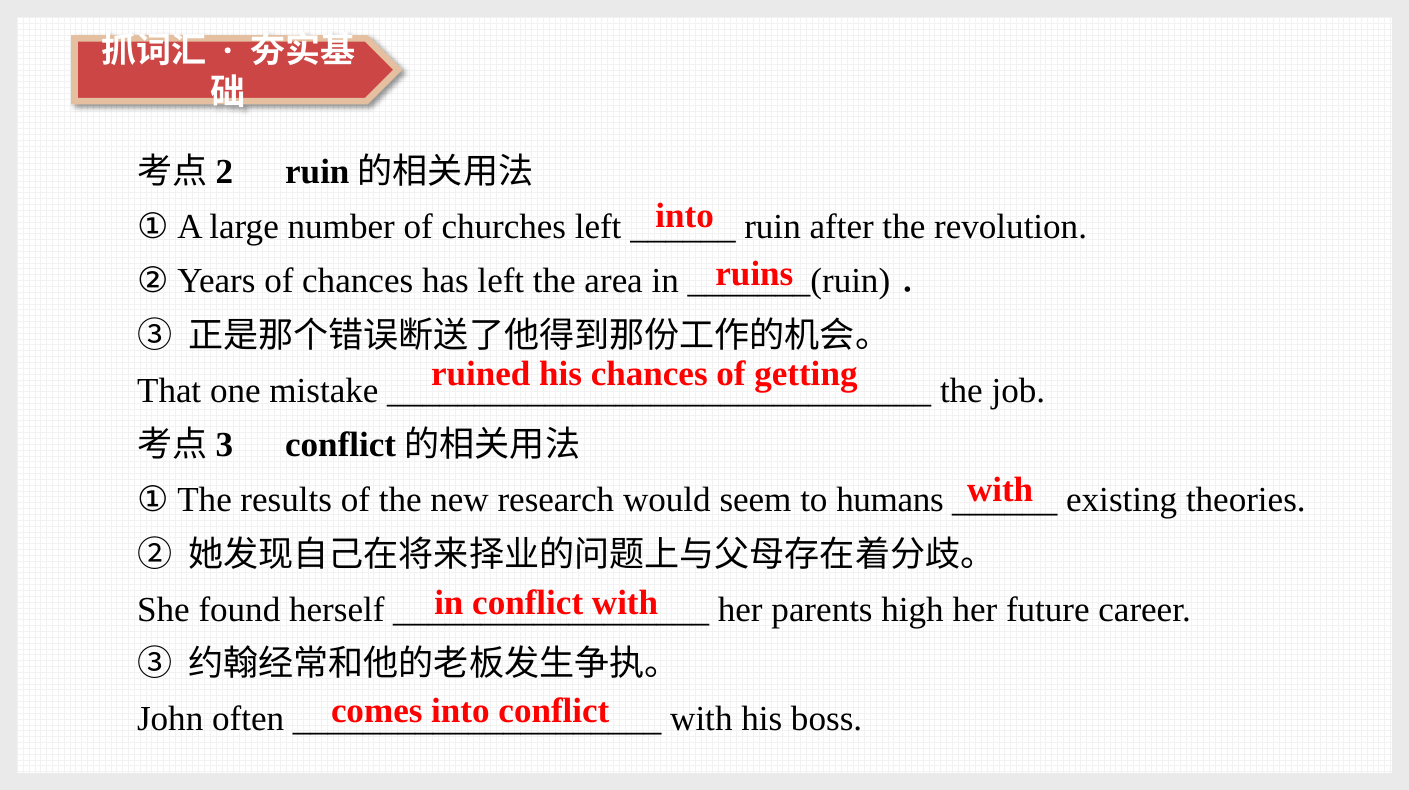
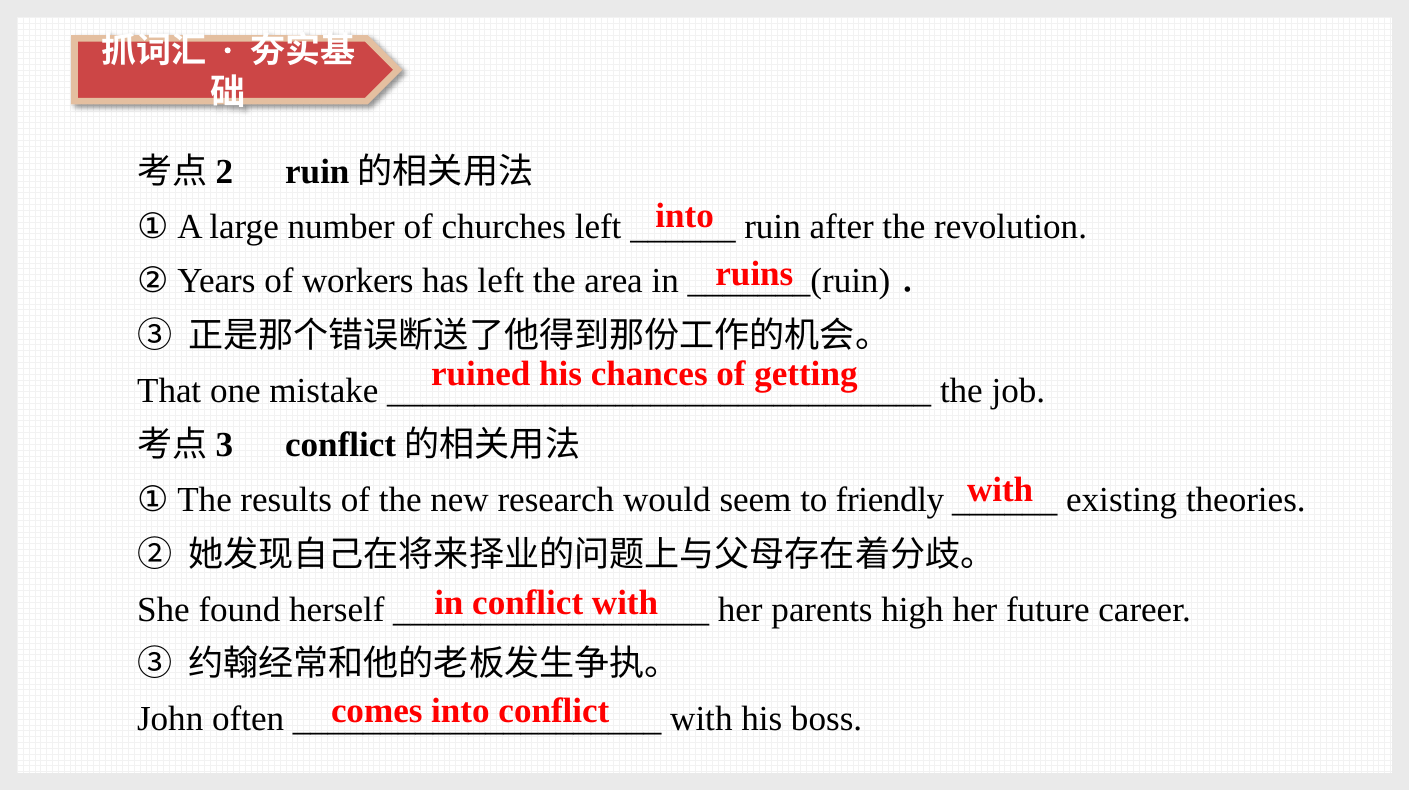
of chances: chances -> workers
humans: humans -> friendly
